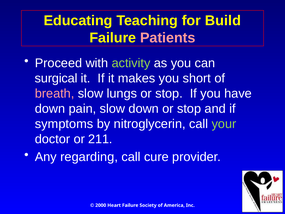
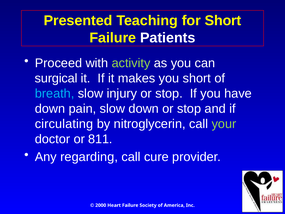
Educating: Educating -> Presented
for Build: Build -> Short
Patients colour: pink -> white
breath colour: pink -> light blue
lungs: lungs -> injury
symptoms: symptoms -> circulating
211: 211 -> 811
